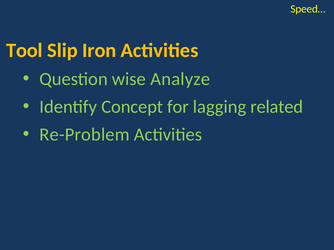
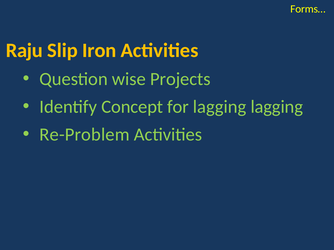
Speed…: Speed… -> Forms…
Tool: Tool -> Raju
Analyze: Analyze -> Projects
lagging related: related -> lagging
